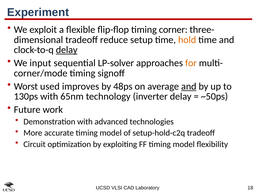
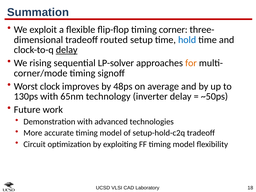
Experiment: Experiment -> Summation
reduce: reduce -> routed
hold colour: orange -> blue
input: input -> rising
used: used -> clock
and at (189, 86) underline: present -> none
